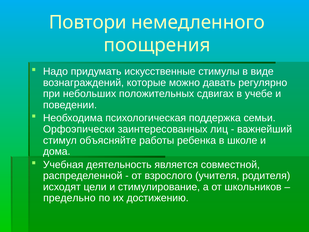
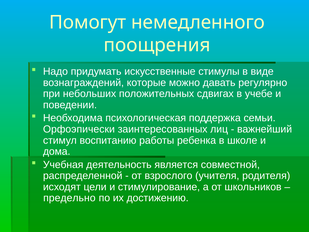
Повтори: Повтори -> Помогут
объясняйте: объясняйте -> воспитанию
